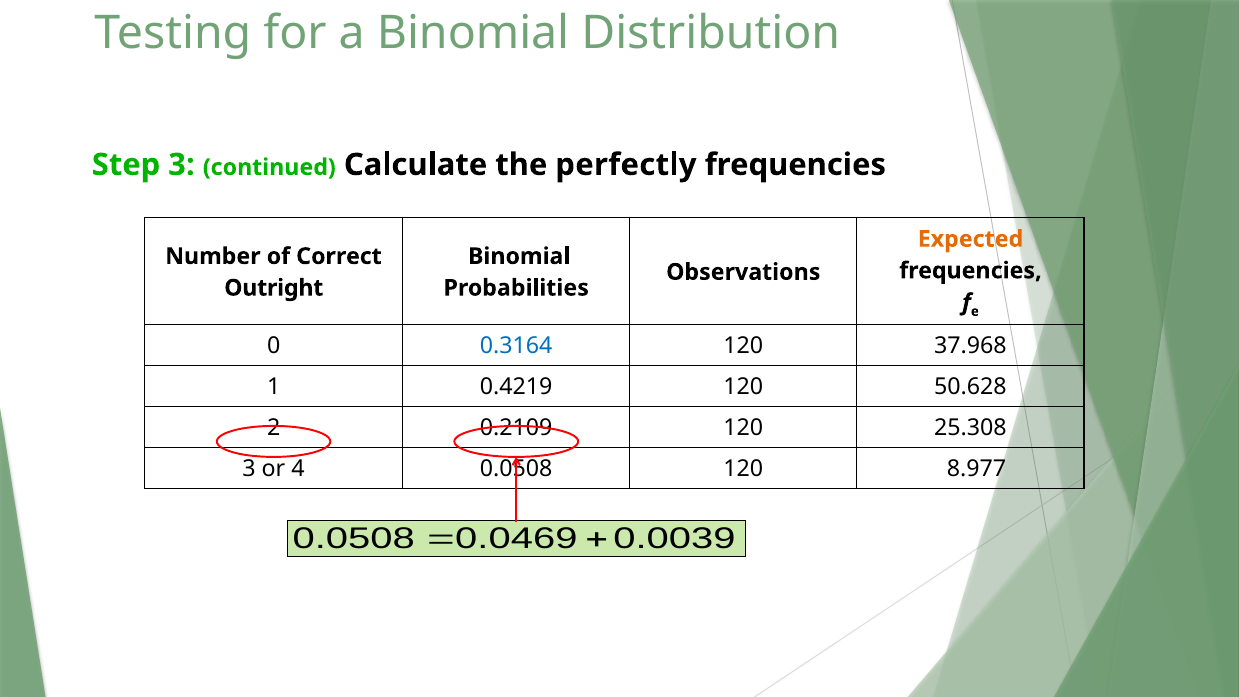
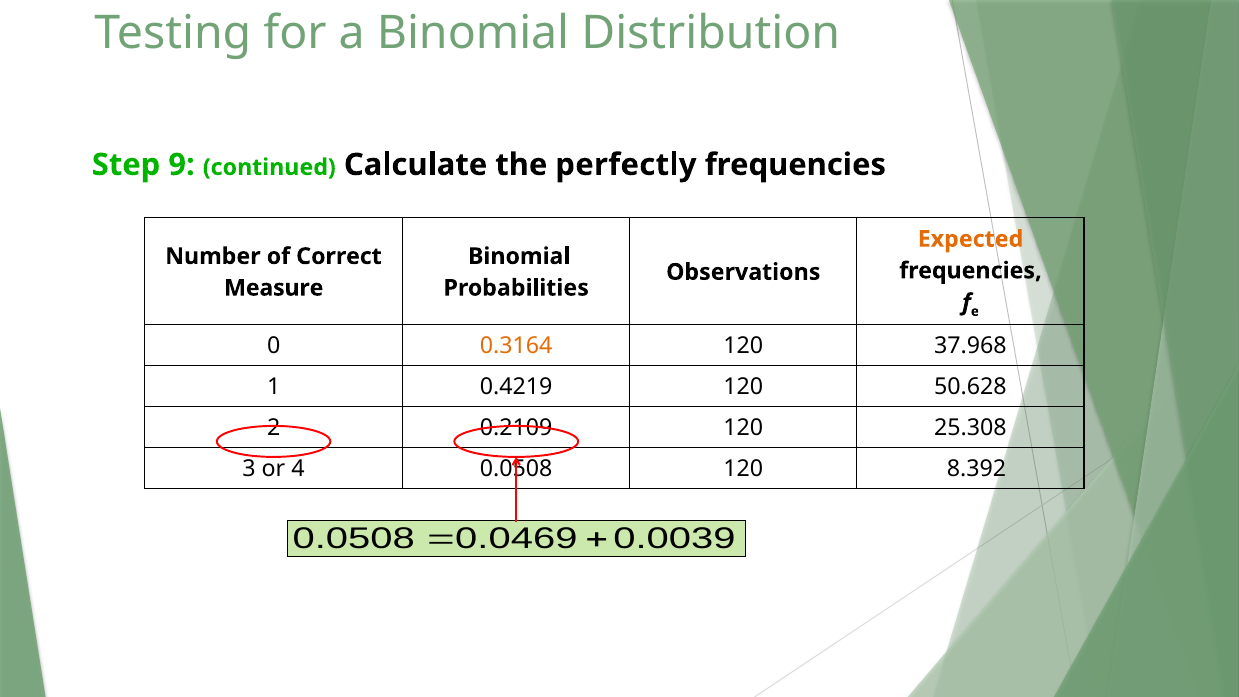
Step 3: 3 -> 9
Outright: Outright -> Measure
0.3164 colour: blue -> orange
8.977: 8.977 -> 8.392
